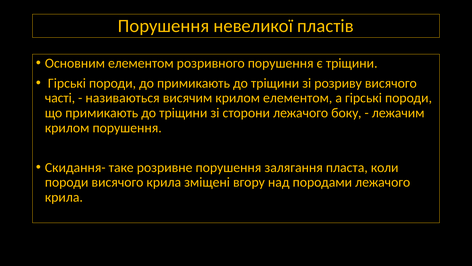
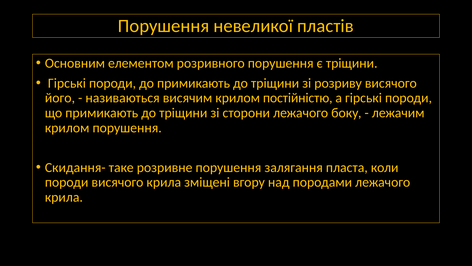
часті: часті -> його
крилом елементом: елементом -> постійністю
